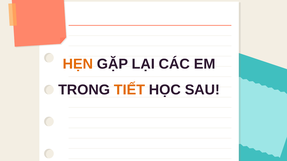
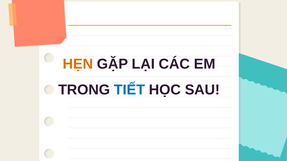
TIẾT colour: orange -> blue
